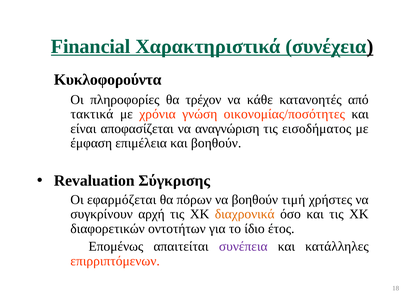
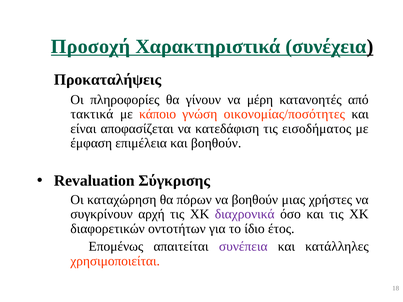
Financial: Financial -> Προσοχή
Κυκλοφορούντα: Κυκλοφορούντα -> Προκαταλήψεις
τρέχον: τρέχον -> γίνουν
κάθε: κάθε -> μέρη
χρόνια: χρόνια -> κάποιο
αναγνώριση: αναγνώριση -> κατεδάφιση
εφαρμόζεται: εφαρμόζεται -> καταχώρηση
τιμή: τιμή -> μιας
διαχρονικά colour: orange -> purple
επιρριπτόμενων: επιρριπτόμενων -> χρησιμοποιείται
